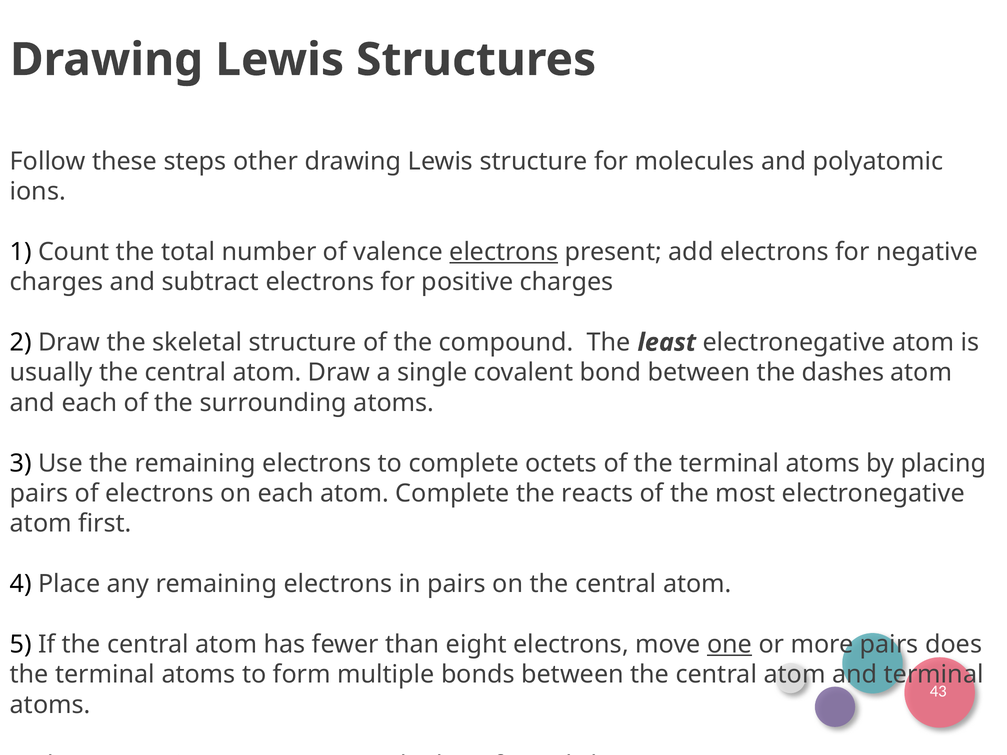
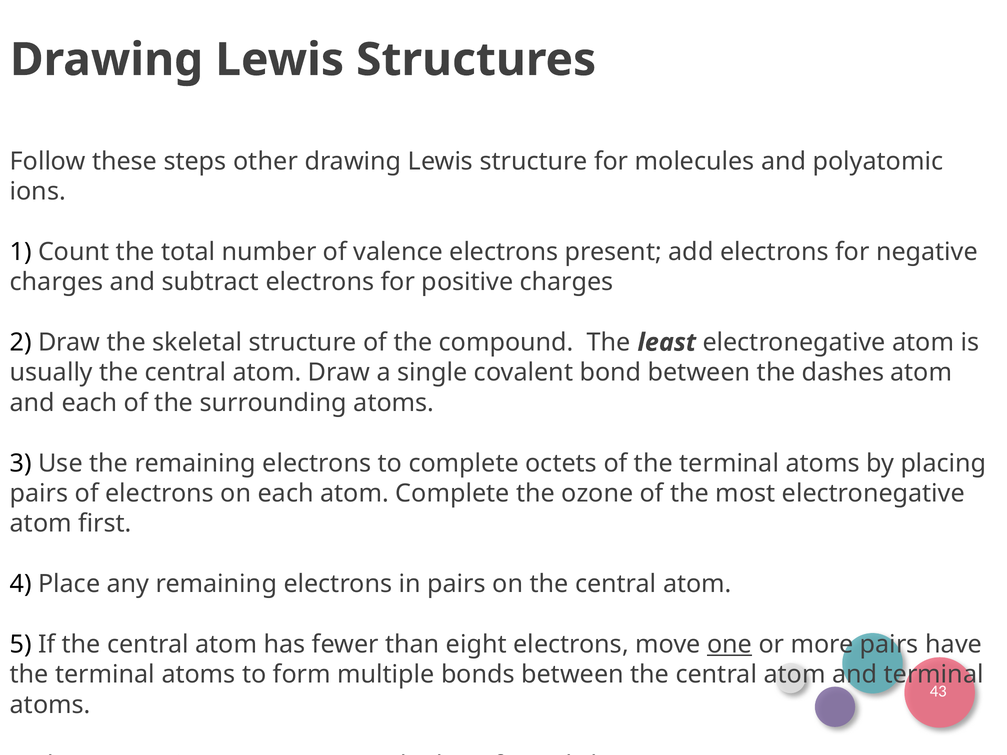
electrons at (504, 252) underline: present -> none
reacts: reacts -> ozone
does: does -> have
